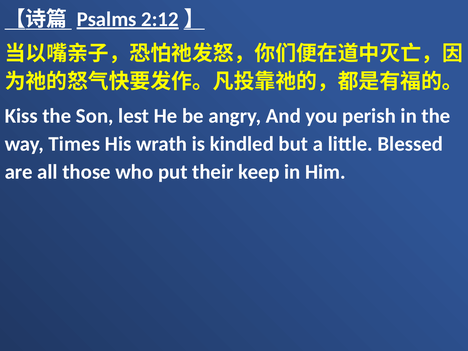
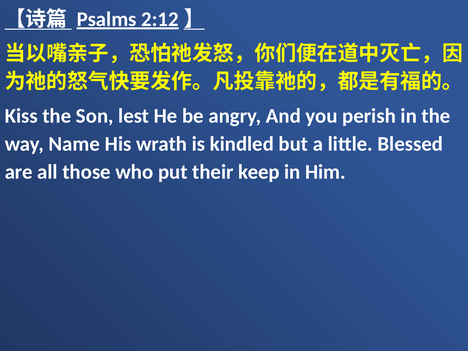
Times: Times -> Name
